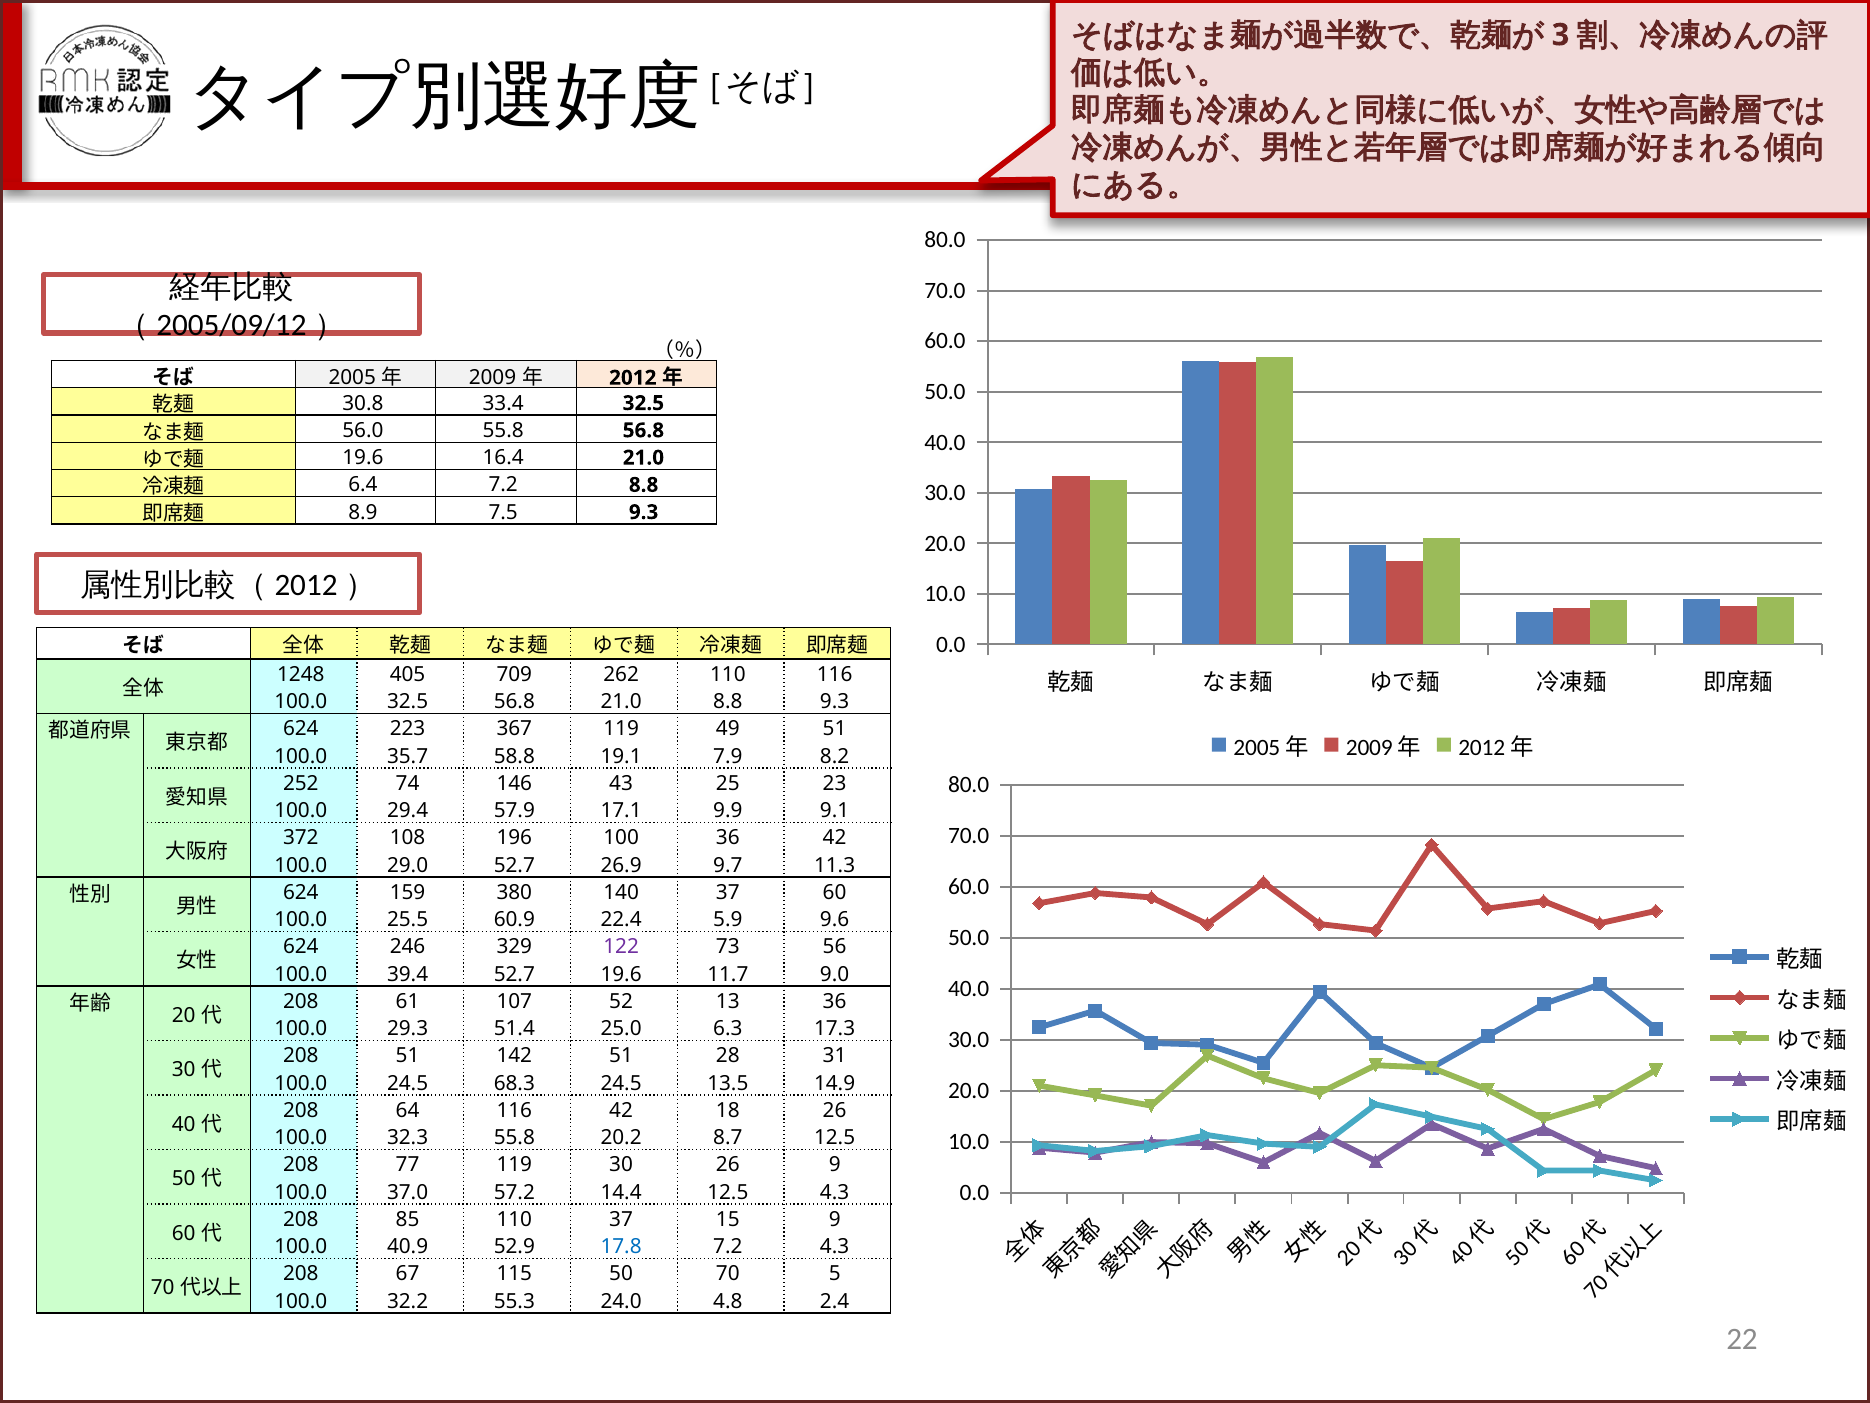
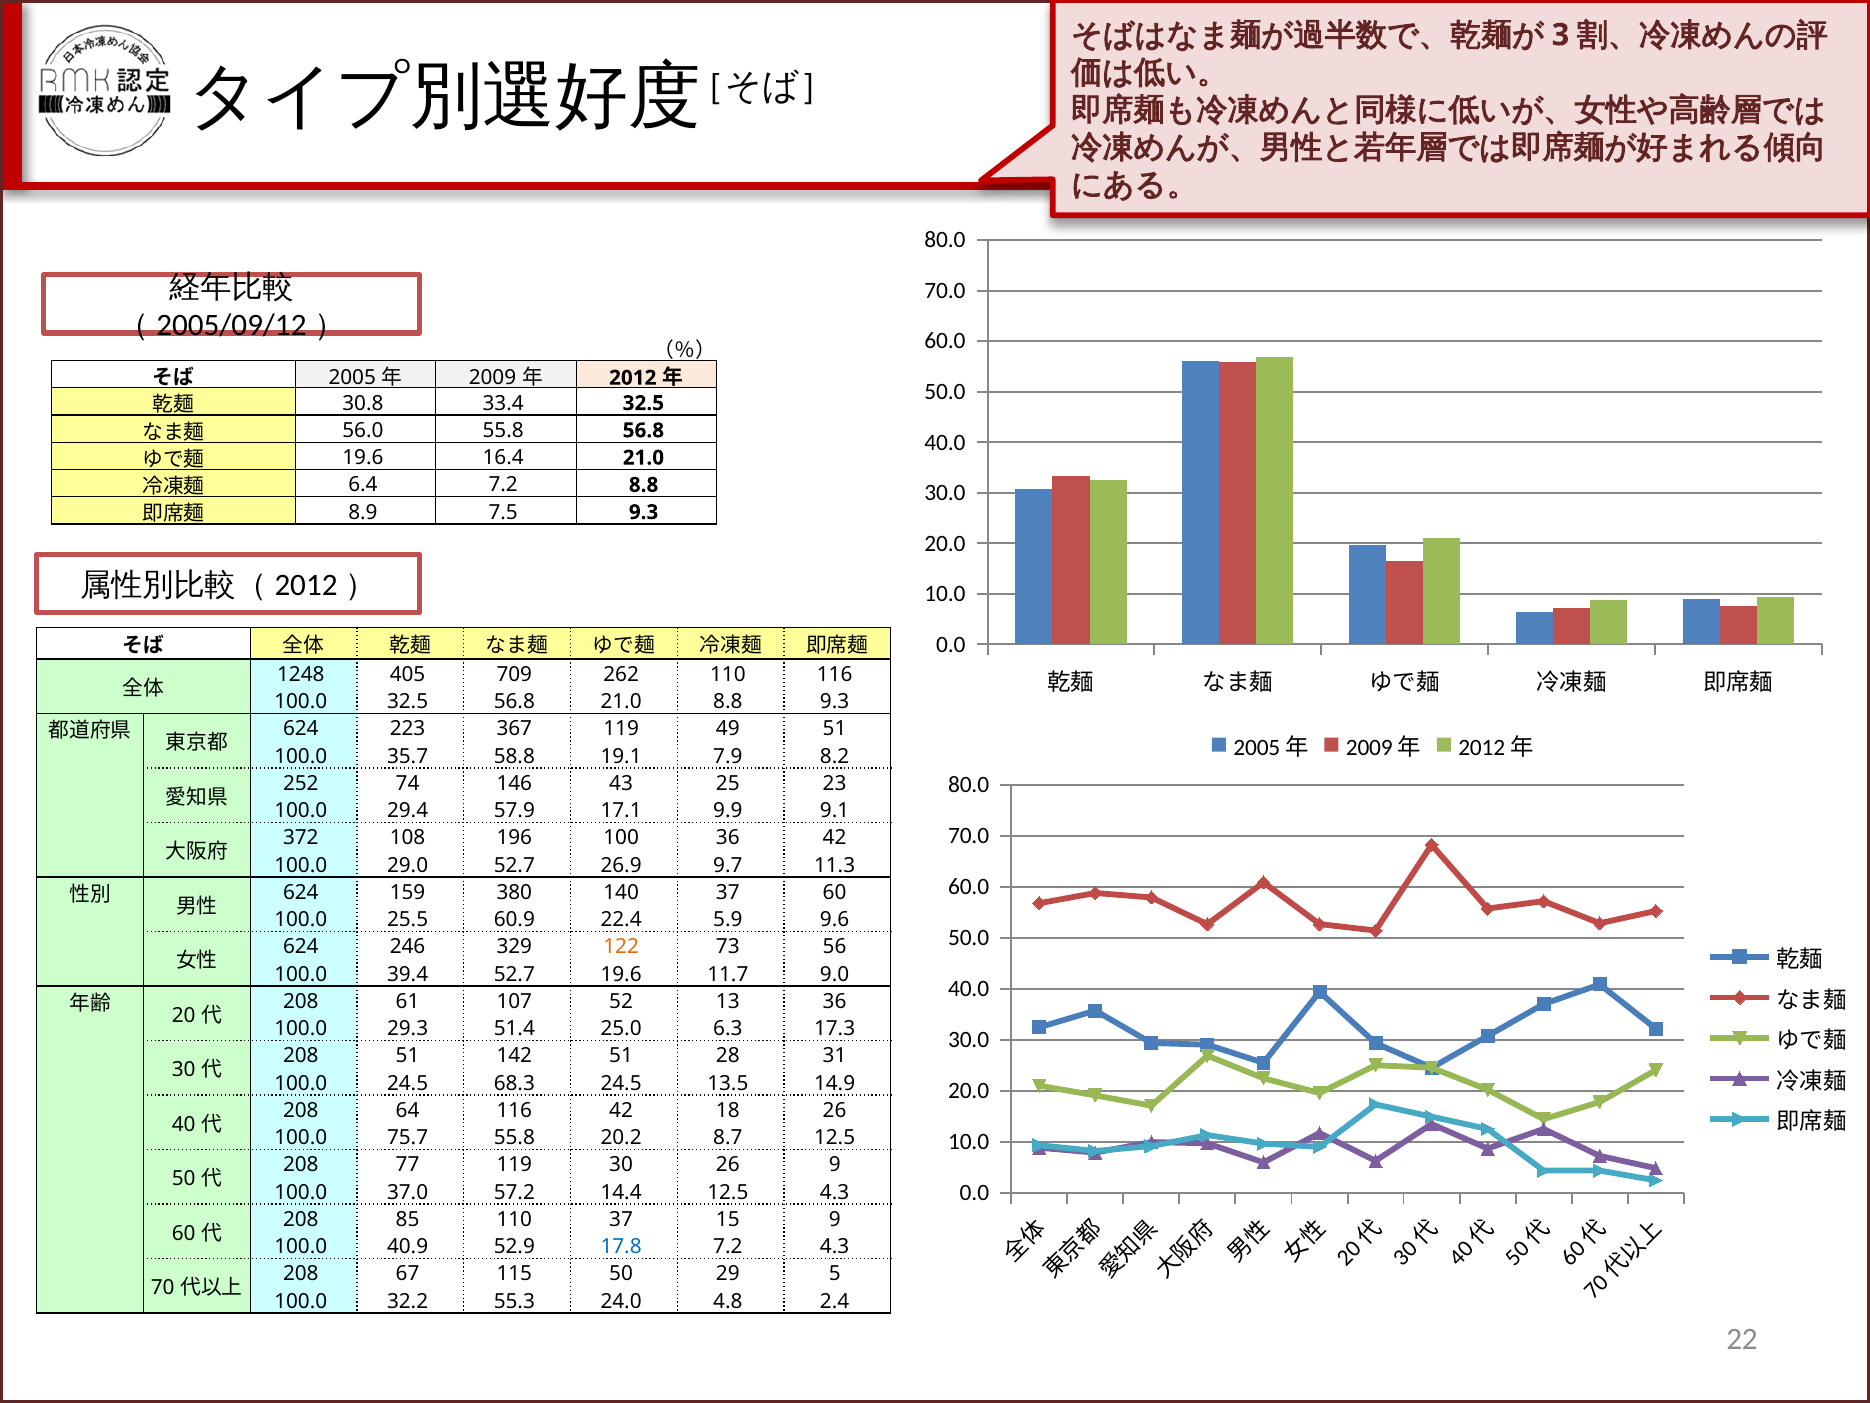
122 colour: purple -> orange
32.3: 32.3 -> 75.7
50 70: 70 -> 29
